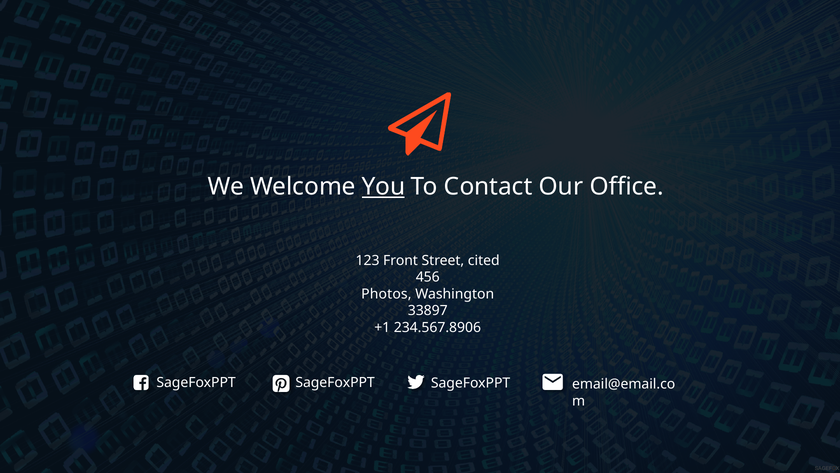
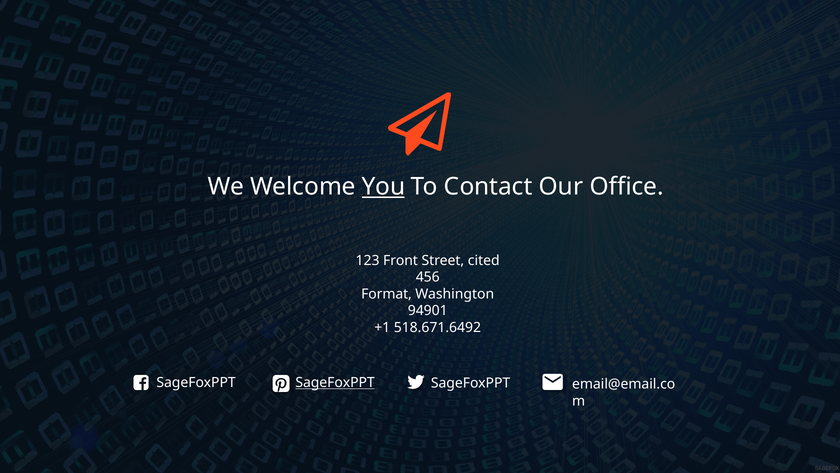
Photos: Photos -> Format
33897: 33897 -> 94901
234.567.8906: 234.567.8906 -> 518.671.6492
SageFoxPPT at (335, 382) underline: none -> present
